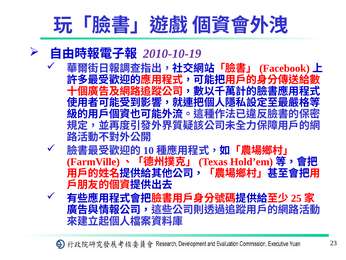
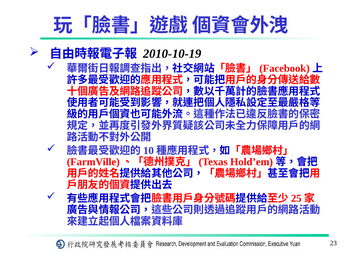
2010-10-19 colour: purple -> black
